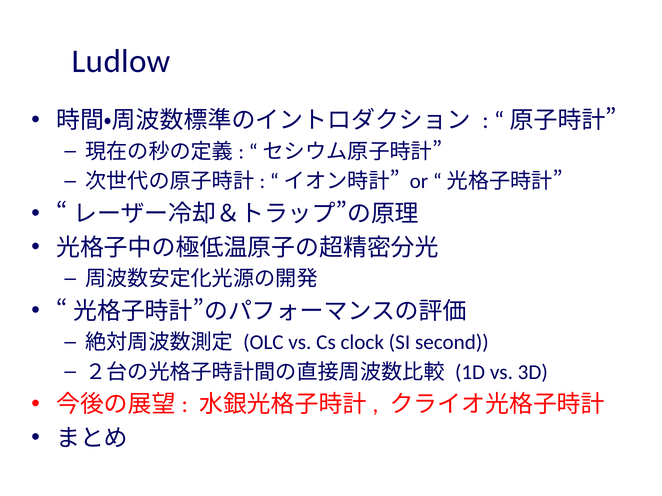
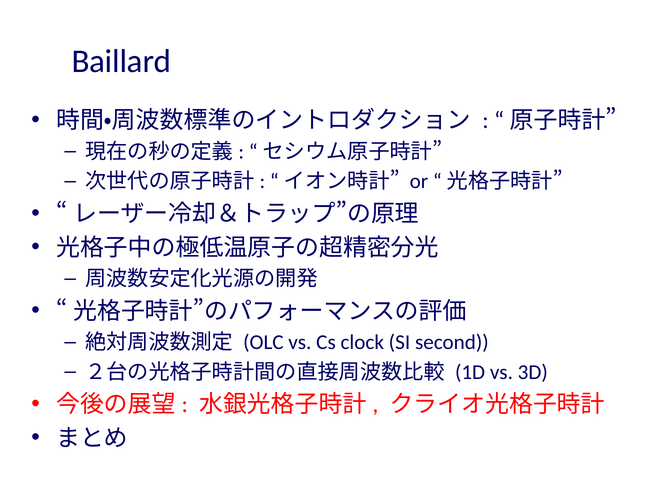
Ludlow: Ludlow -> Baillard
